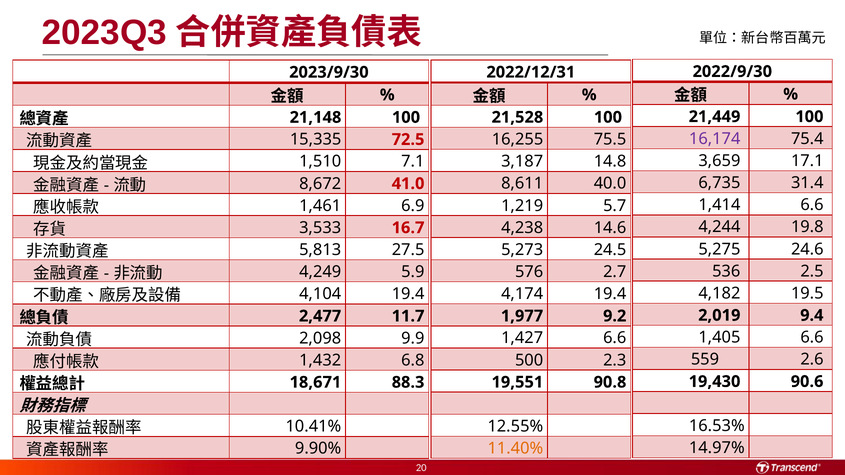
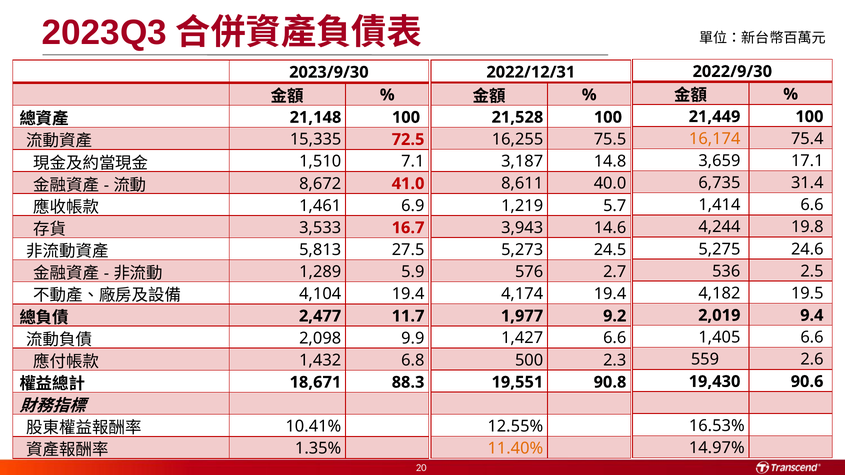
16,174 colour: purple -> orange
4,238: 4,238 -> 3,943
4,249: 4,249 -> 1,289
9.90%: 9.90% -> 1.35%
